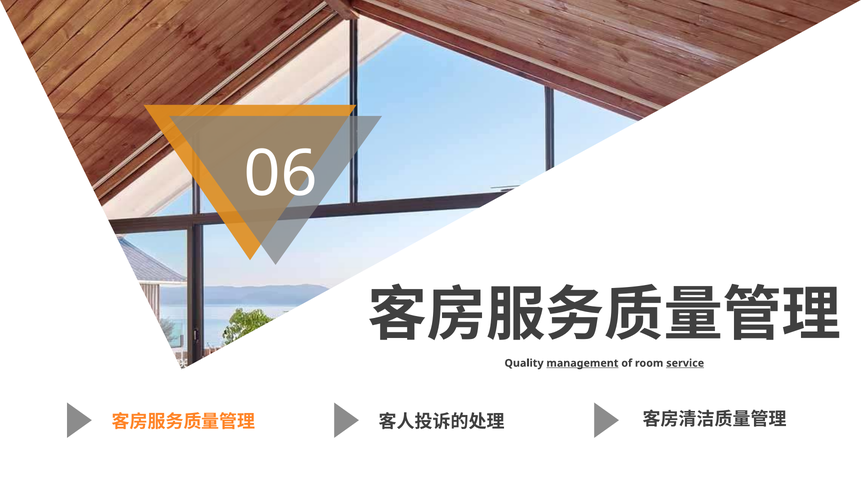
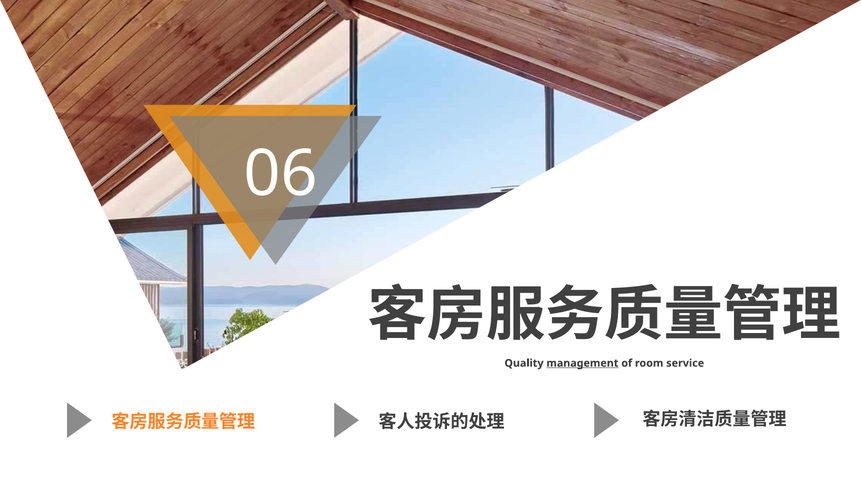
service underline: present -> none
